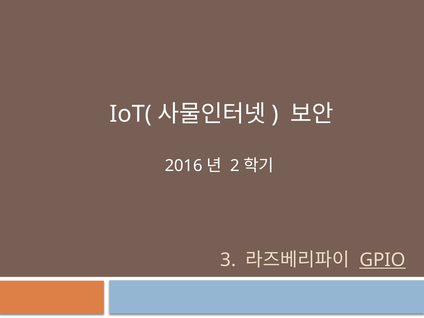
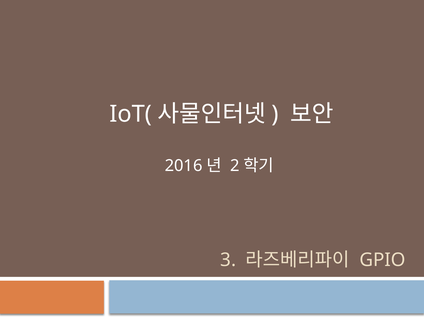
GPIO underline: present -> none
